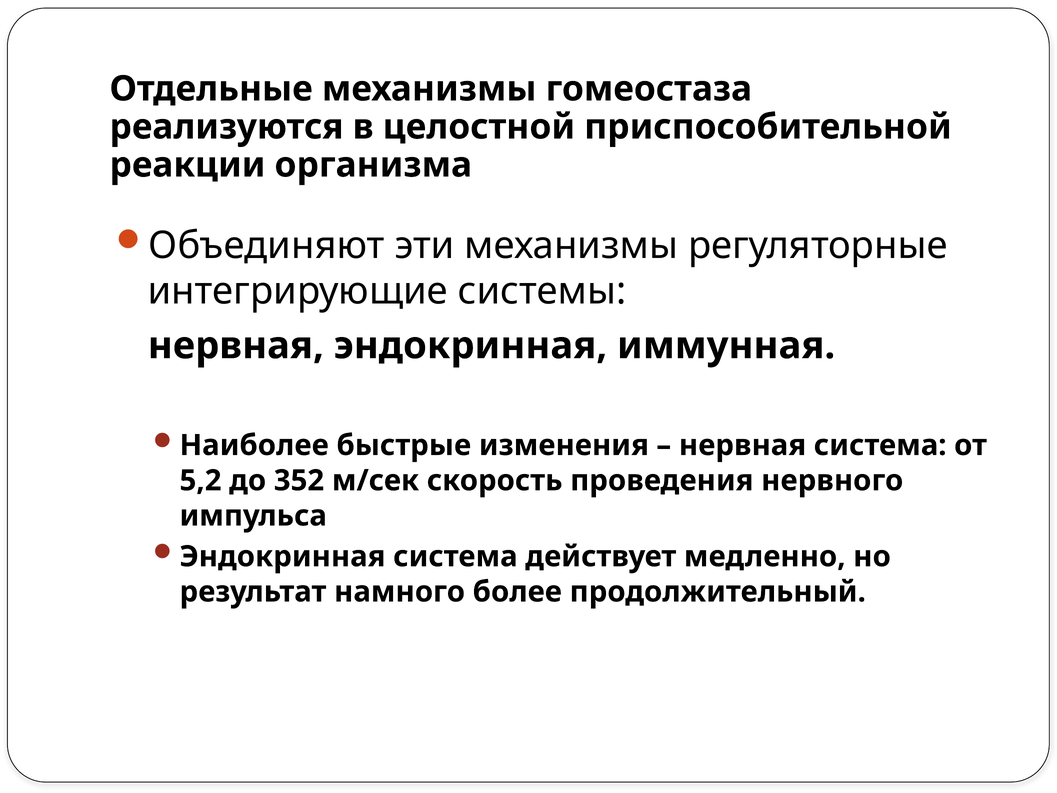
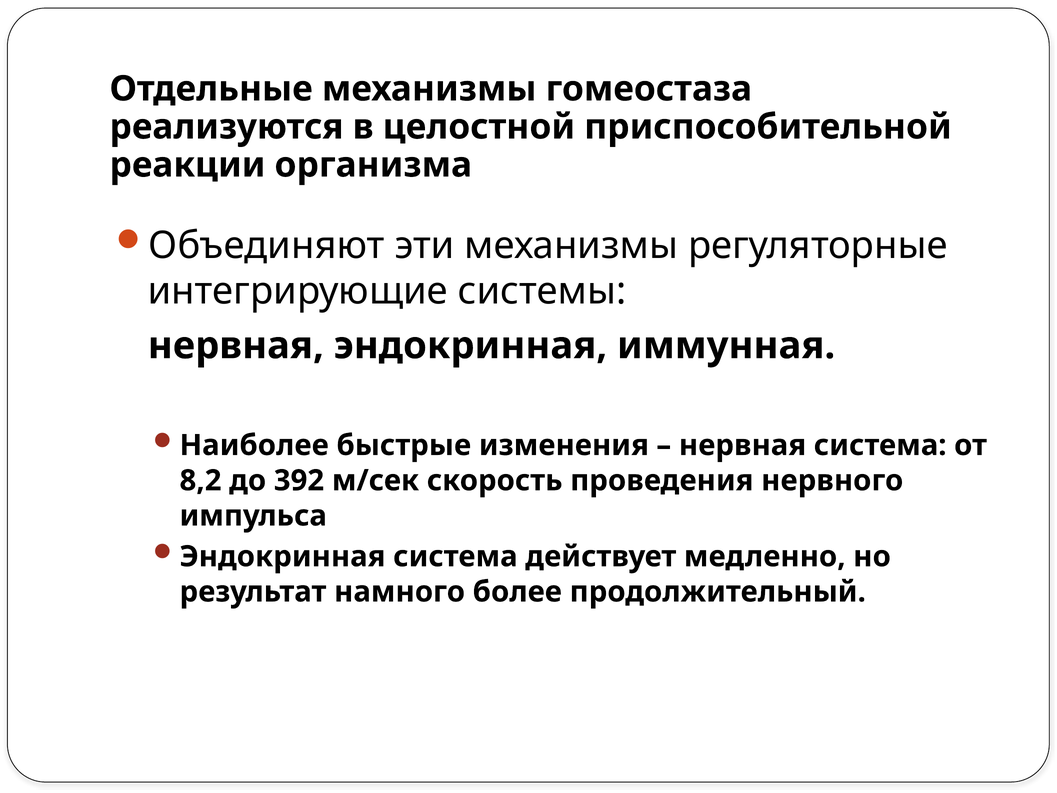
5,2: 5,2 -> 8,2
352: 352 -> 392
